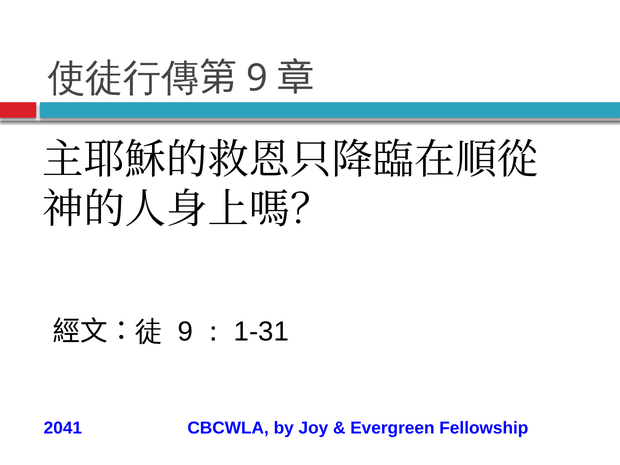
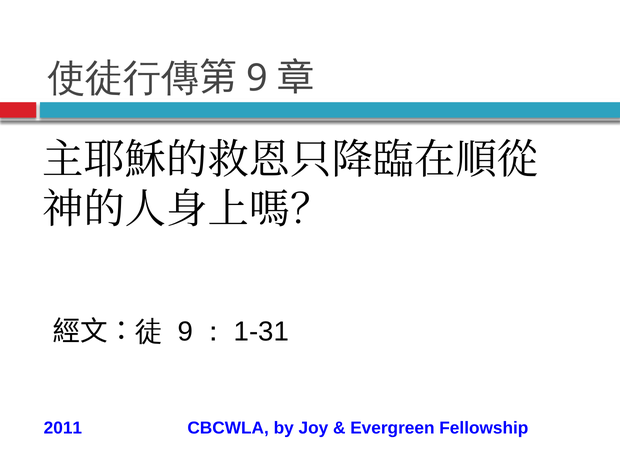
2041: 2041 -> 2011
